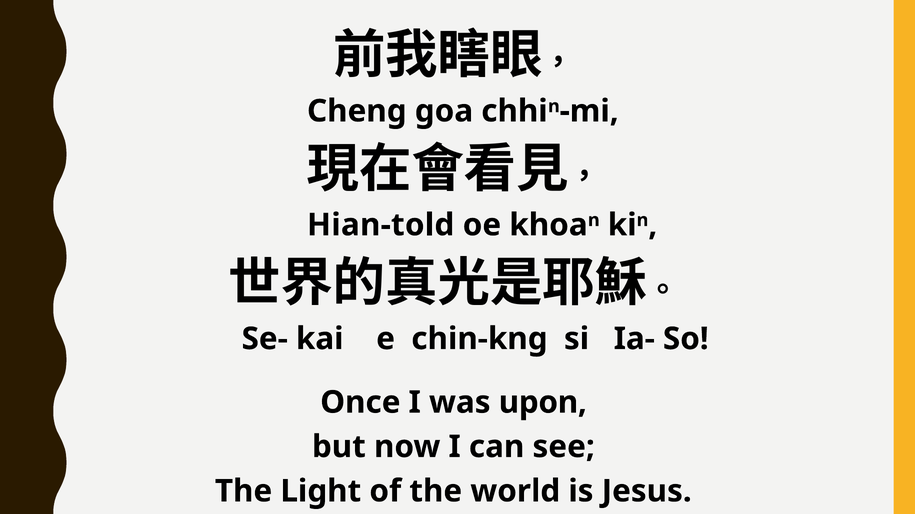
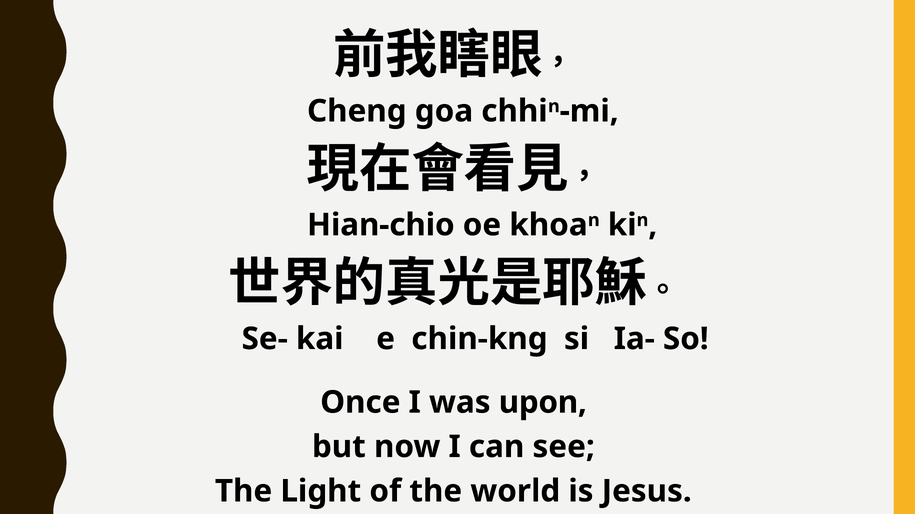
Hian-told: Hian-told -> Hian-chio
